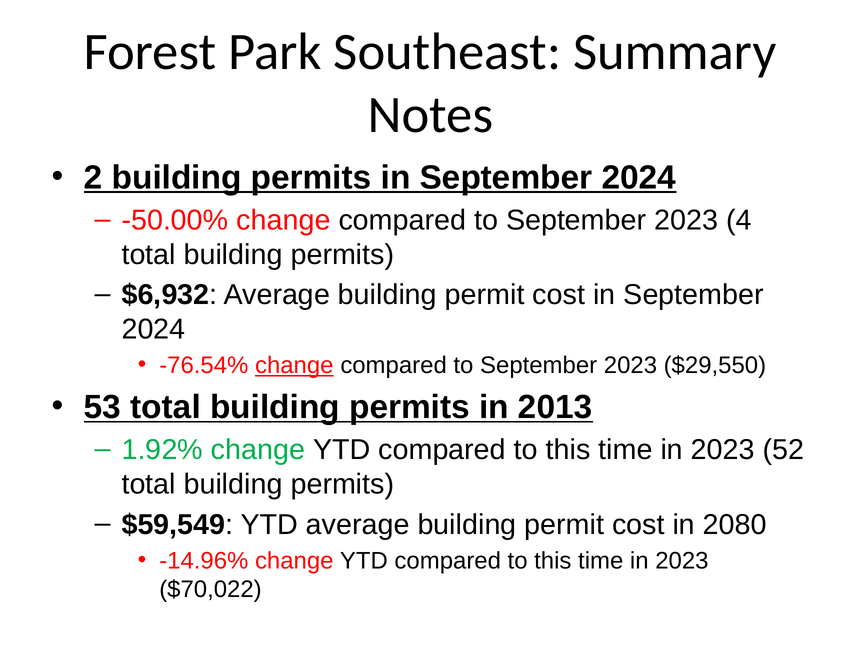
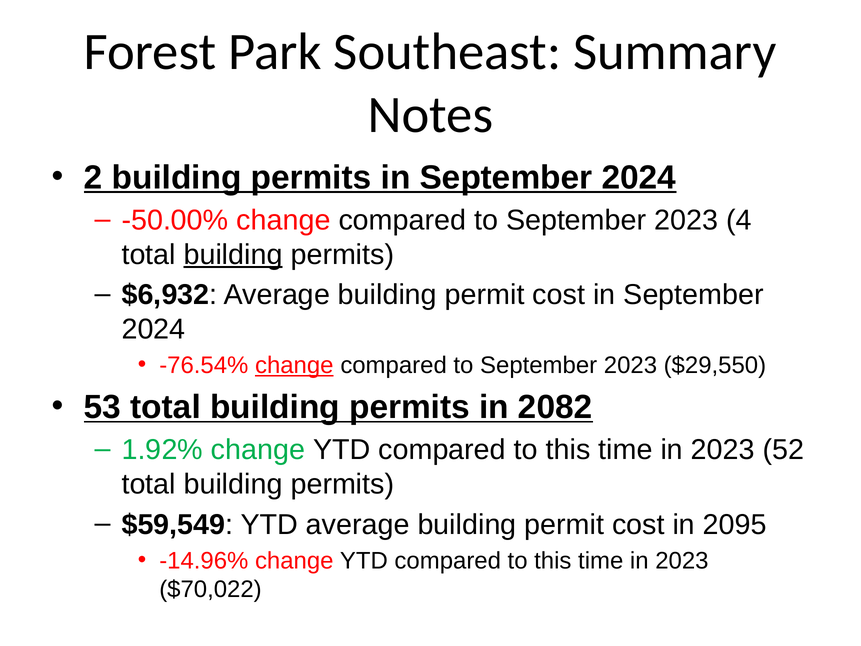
building at (233, 255) underline: none -> present
2013: 2013 -> 2082
2080: 2080 -> 2095
